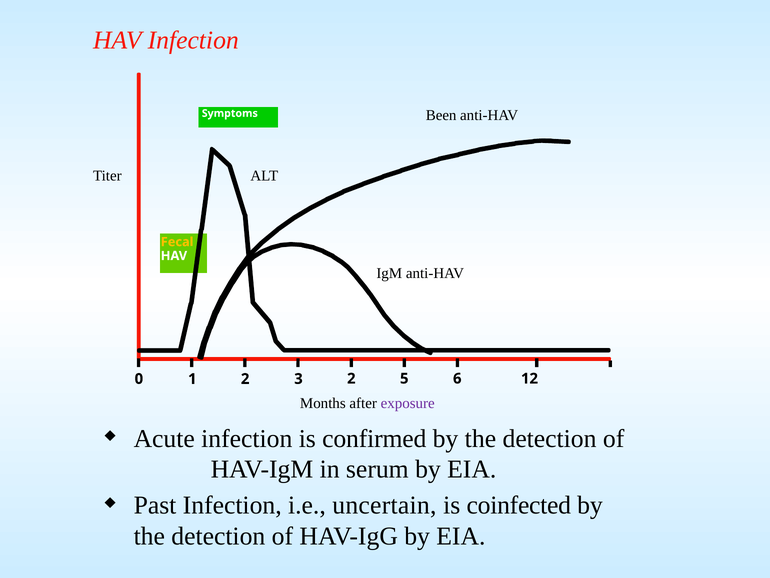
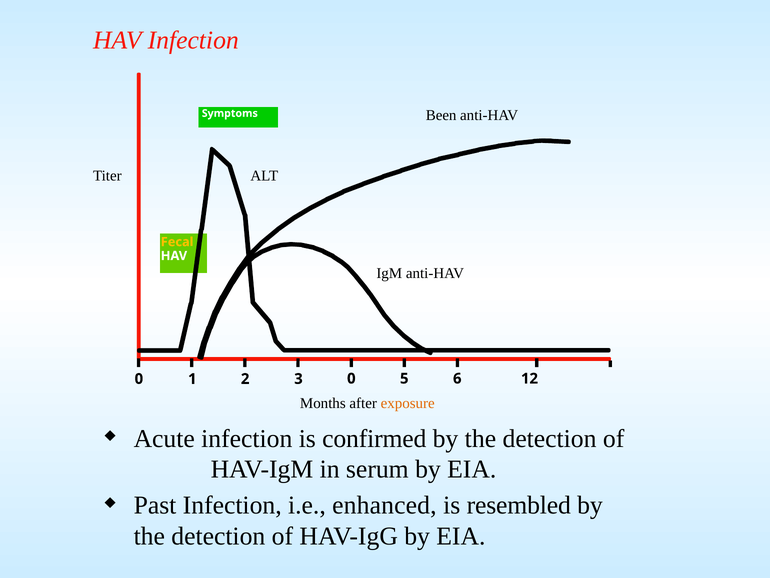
3 2: 2 -> 0
exposure colour: purple -> orange
uncertain: uncertain -> enhanced
coinfected: coinfected -> resembled
